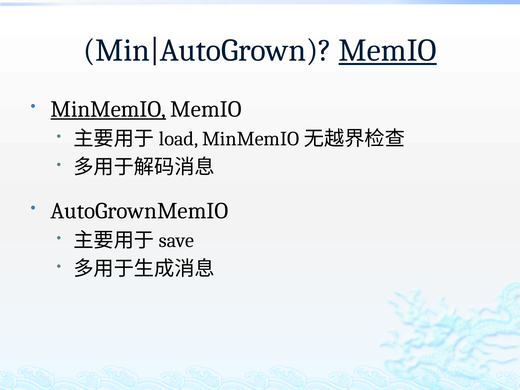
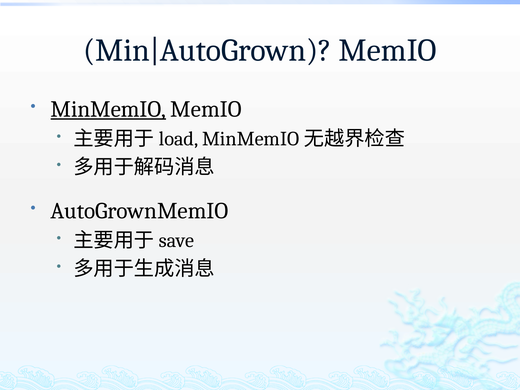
MemIO at (388, 50) underline: present -> none
